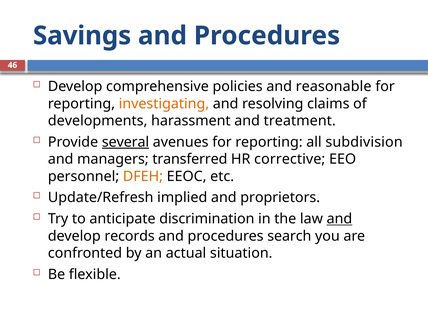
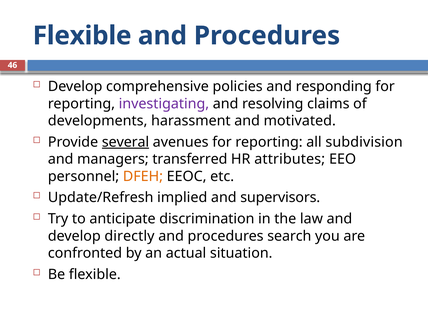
Savings at (82, 36): Savings -> Flexible
reasonable: reasonable -> responding
investigating colour: orange -> purple
treatment: treatment -> motivated
corrective: corrective -> attributes
proprietors: proprietors -> supervisors
and at (339, 219) underline: present -> none
records: records -> directly
